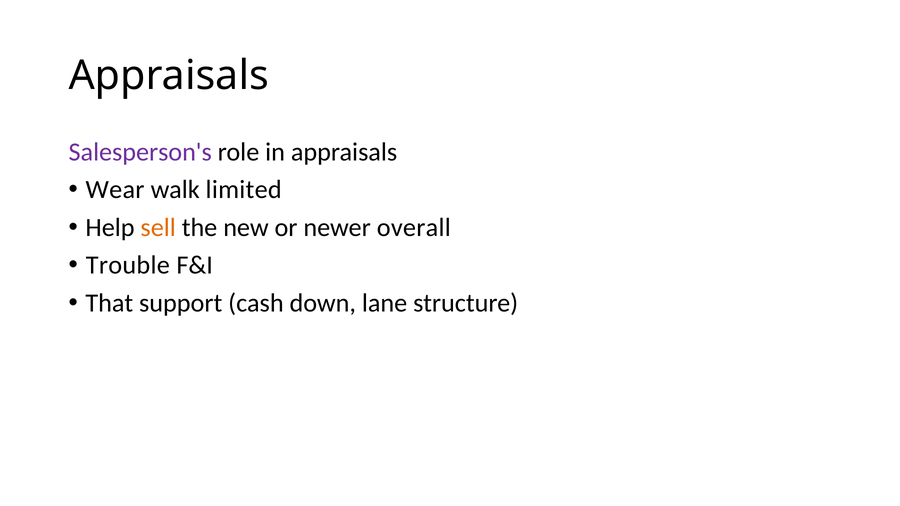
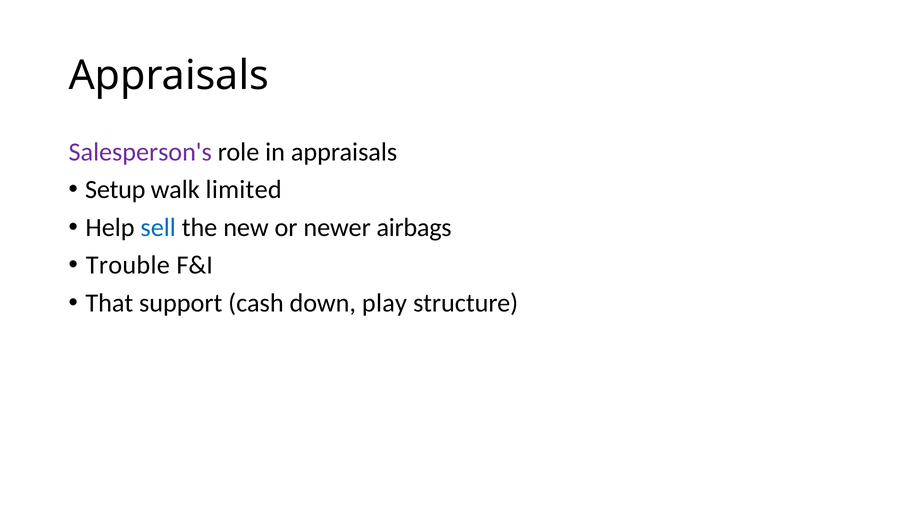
Wear: Wear -> Setup
sell colour: orange -> blue
overall: overall -> airbags
lane: lane -> play
